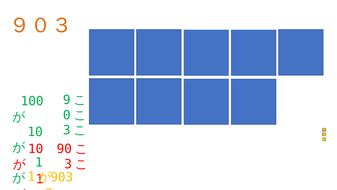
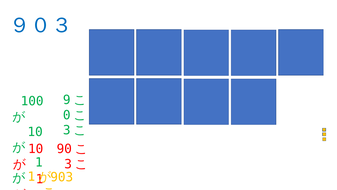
９０３ colour: orange -> blue
